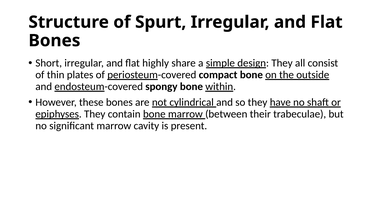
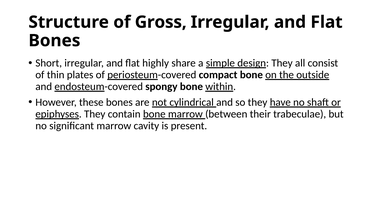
Spurt: Spurt -> Gross
